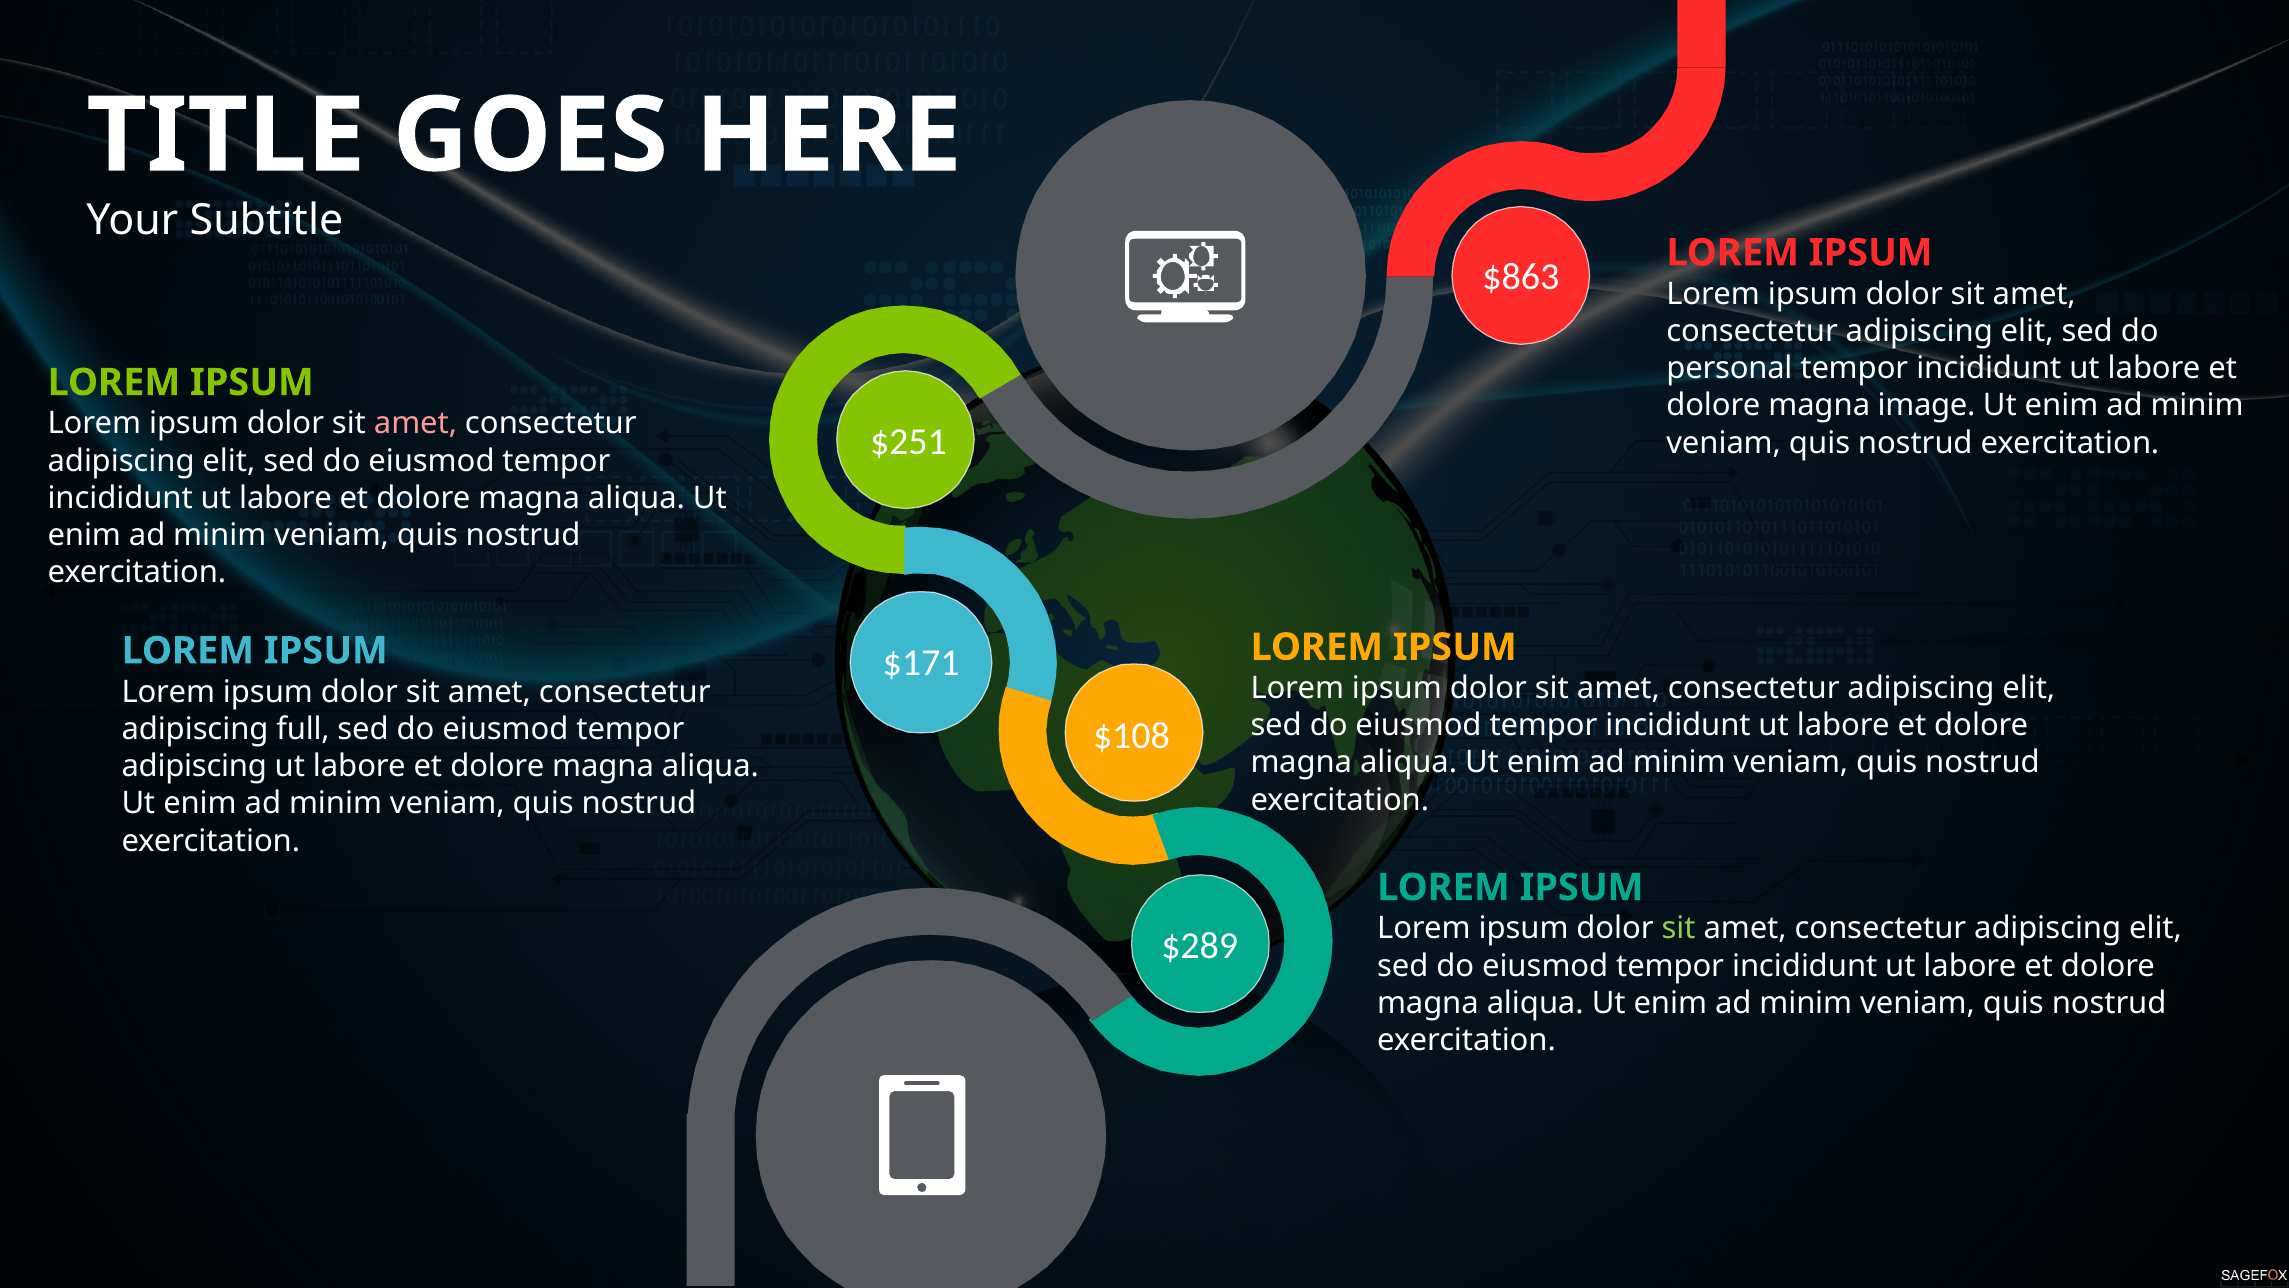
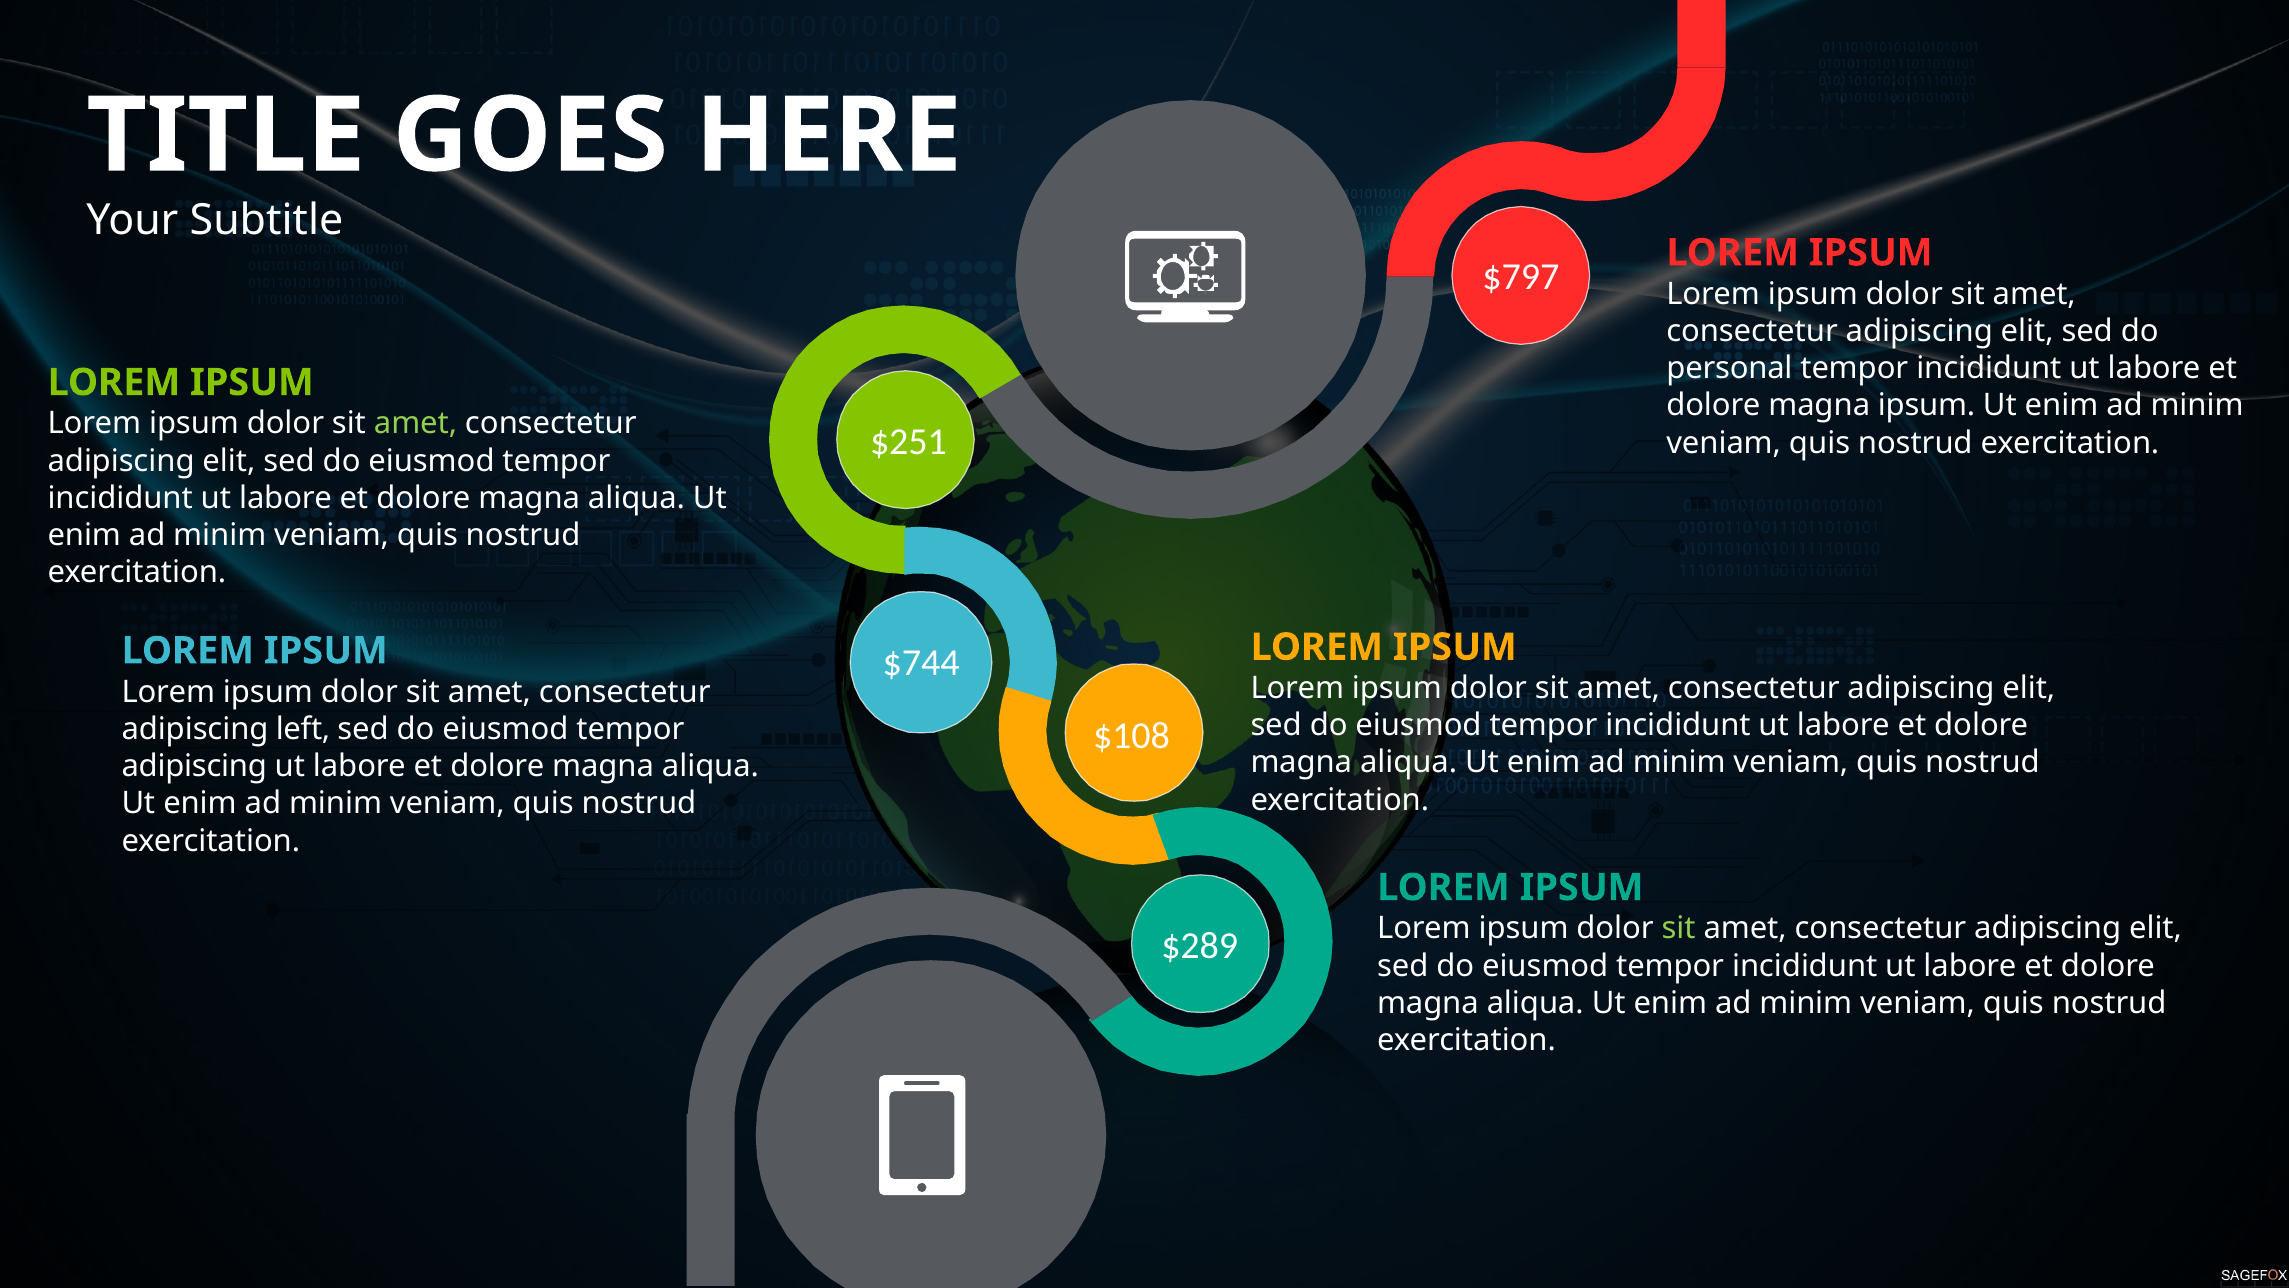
$863: $863 -> $797
magna image: image -> ipsum
amet at (416, 423) colour: pink -> light green
$171: $171 -> $744
full: full -> left
